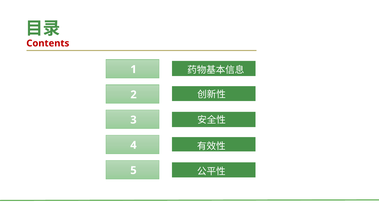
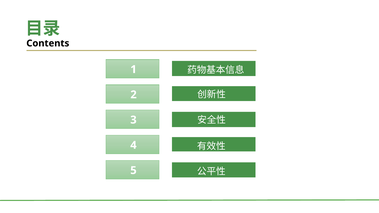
Contents colour: red -> black
